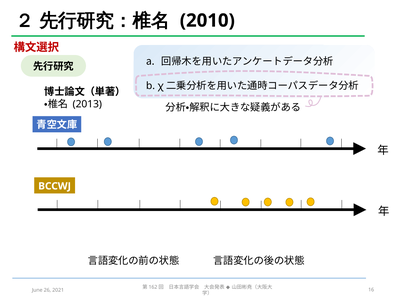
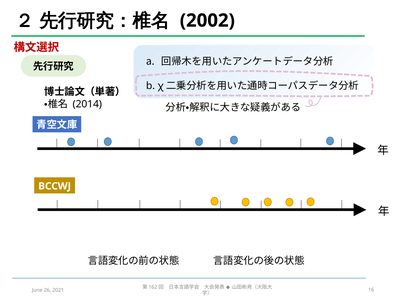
2010: 2010 -> 2002
2013: 2013 -> 2014
